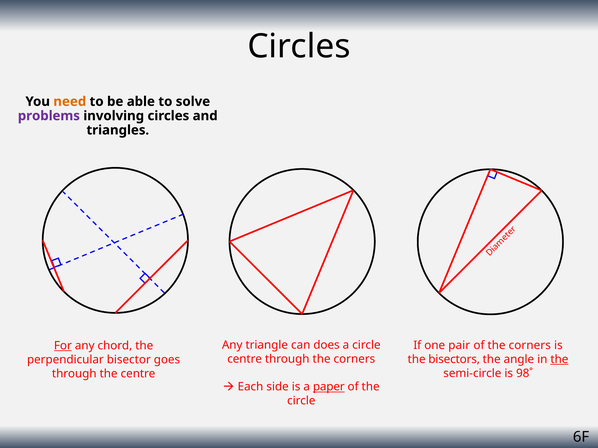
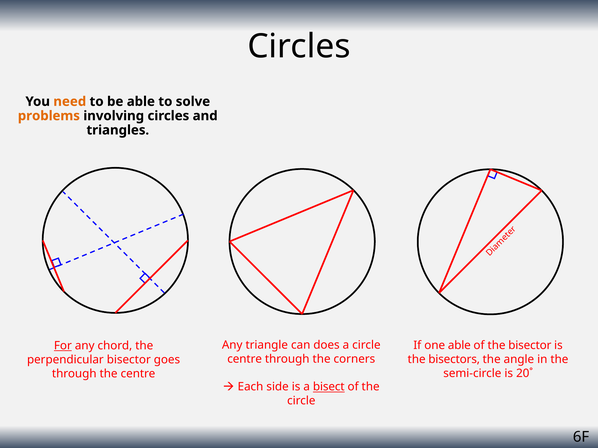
problems colour: purple -> orange
one pair: pair -> able
of the corners: corners -> bisector
the at (559, 360) underline: present -> none
98˚: 98˚ -> 20˚
paper: paper -> bisect
